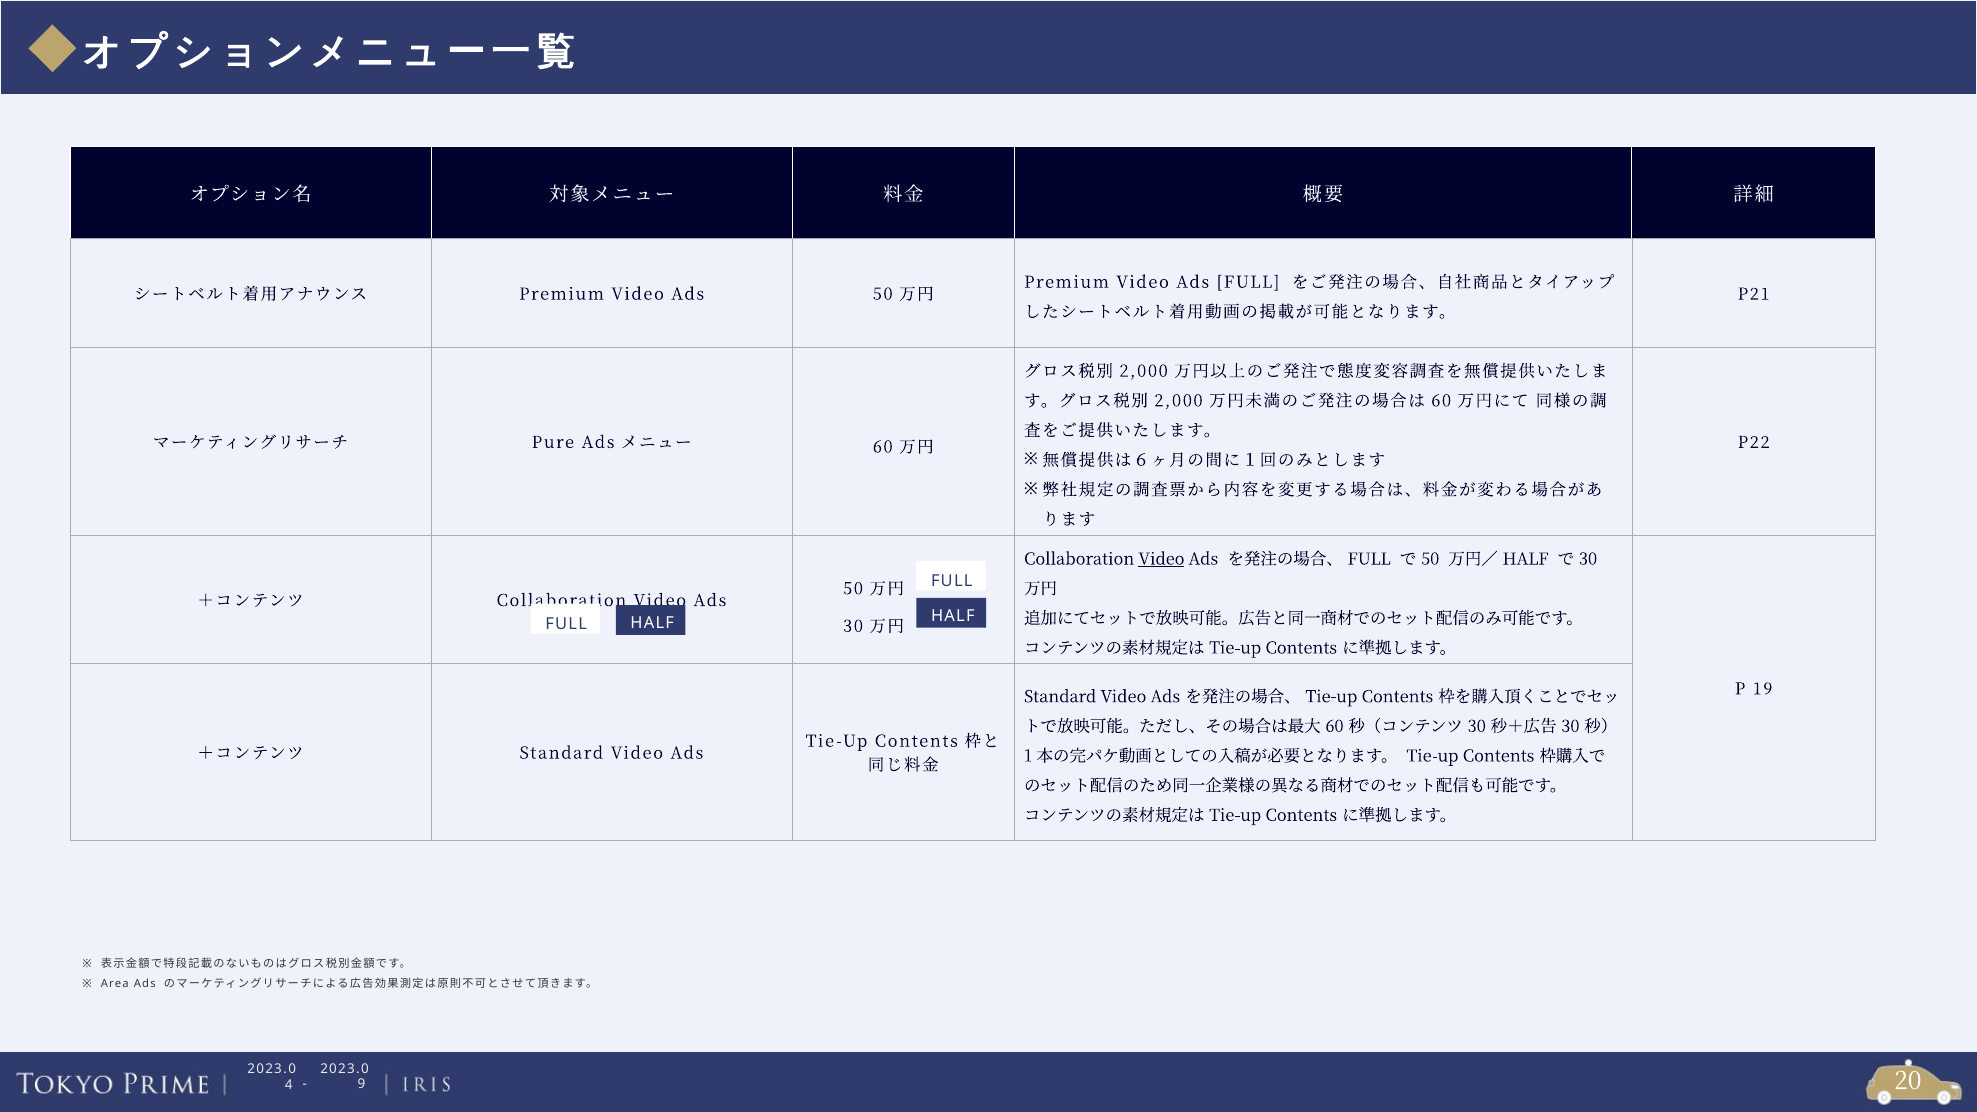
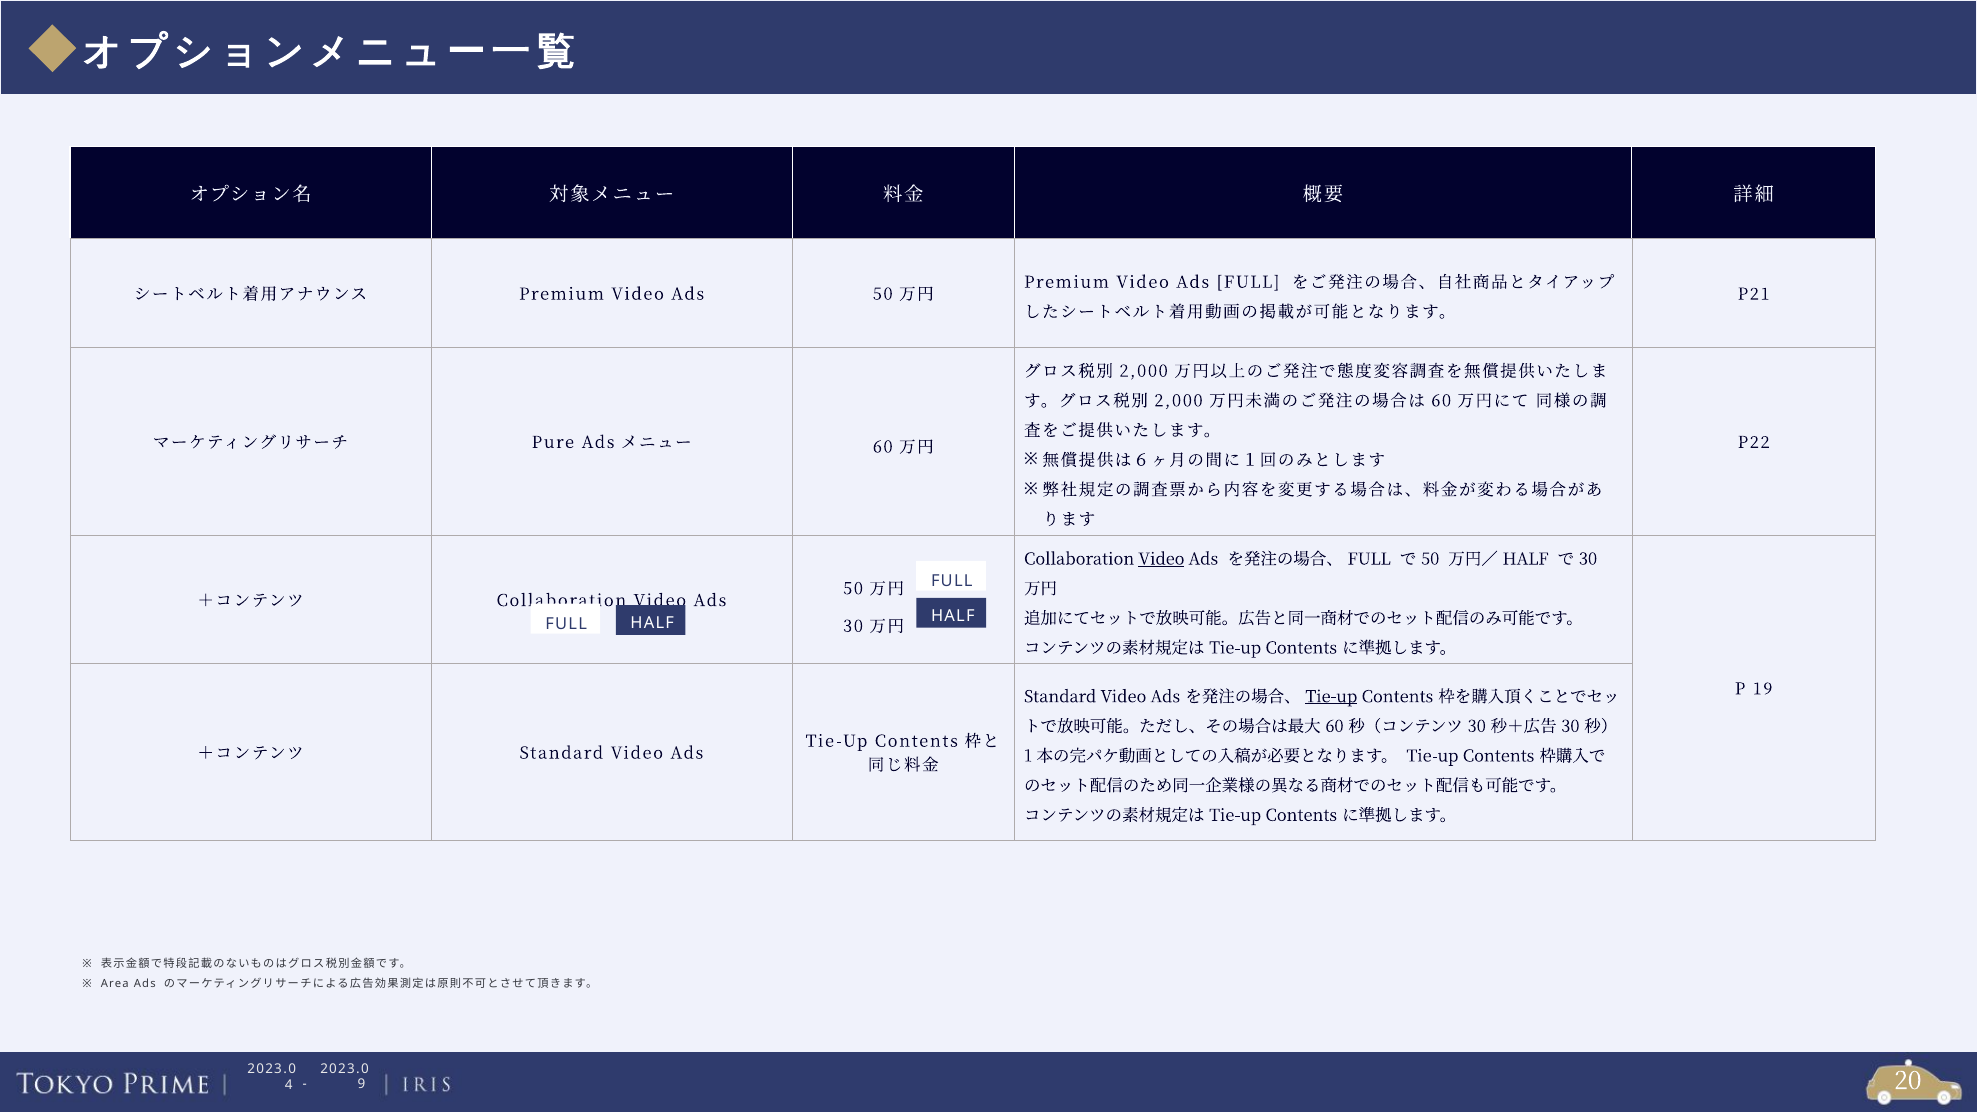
Tie-up at (1331, 697) underline: none -> present
